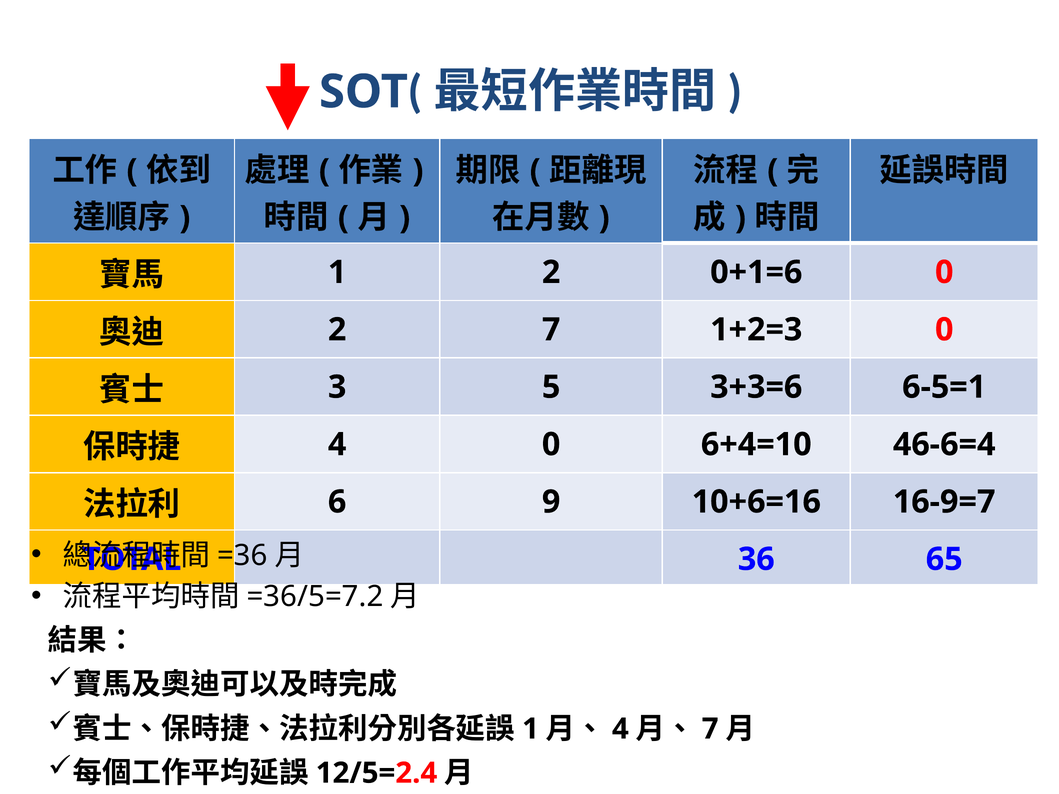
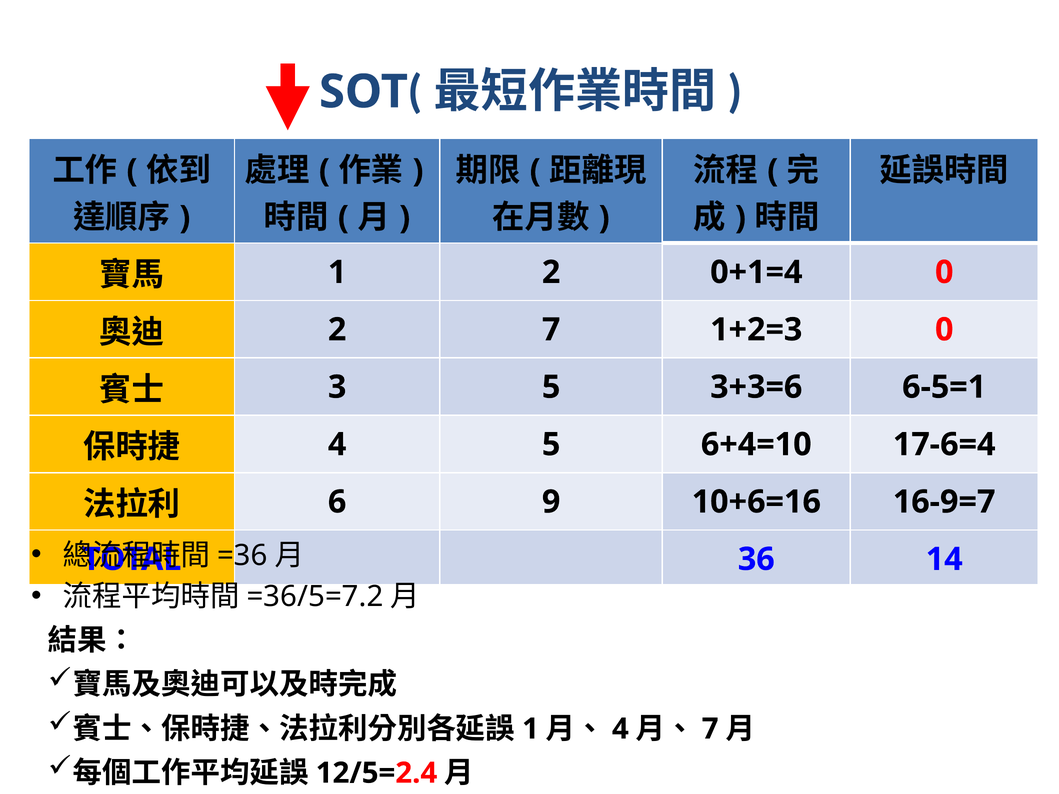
0+1=6: 0+1=6 -> 0+1=4
4 0: 0 -> 5
46-6=4: 46-6=4 -> 17-6=4
65: 65 -> 14
